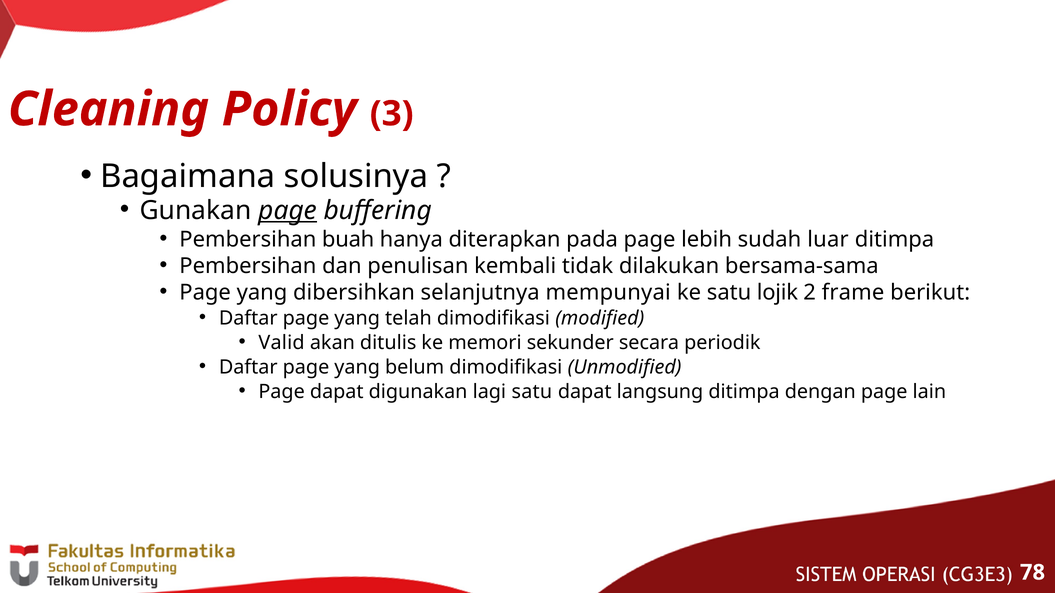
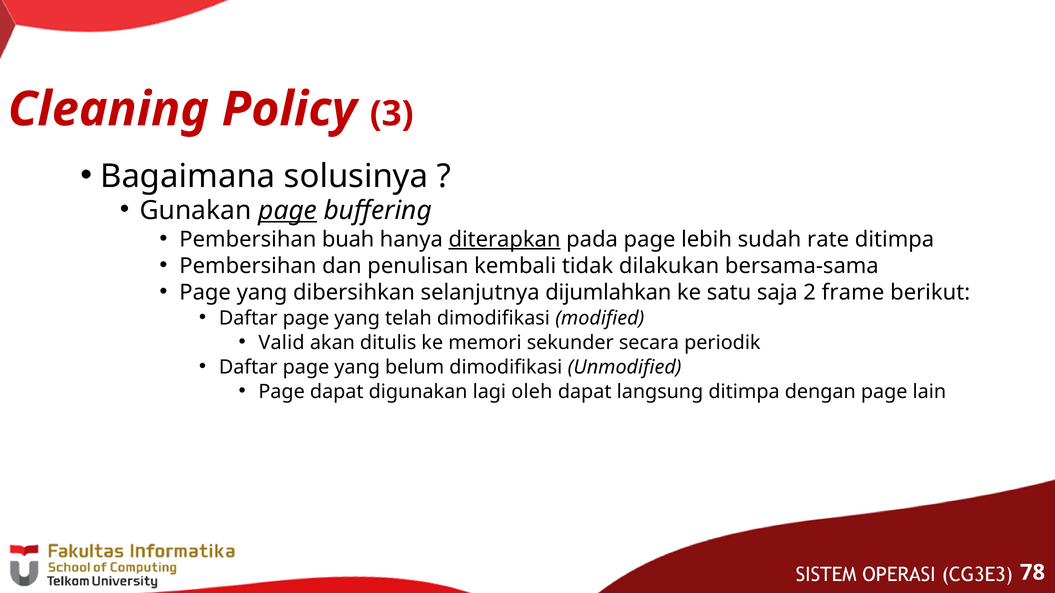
diterapkan underline: none -> present
luar: luar -> rate
mempunyai: mempunyai -> dijumlahkan
lojik: lojik -> saja
lagi satu: satu -> oleh
